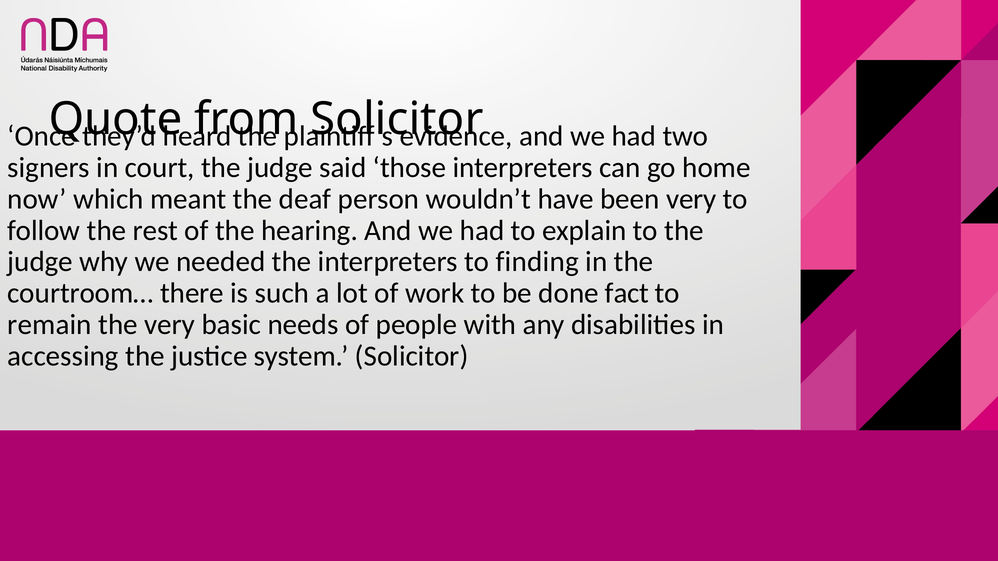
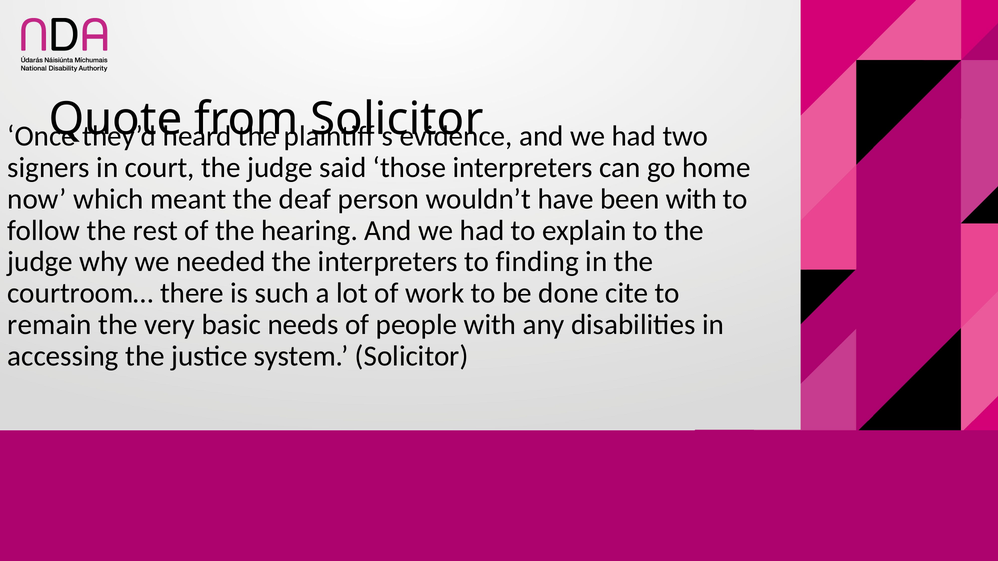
been very: very -> with
fact: fact -> cite
